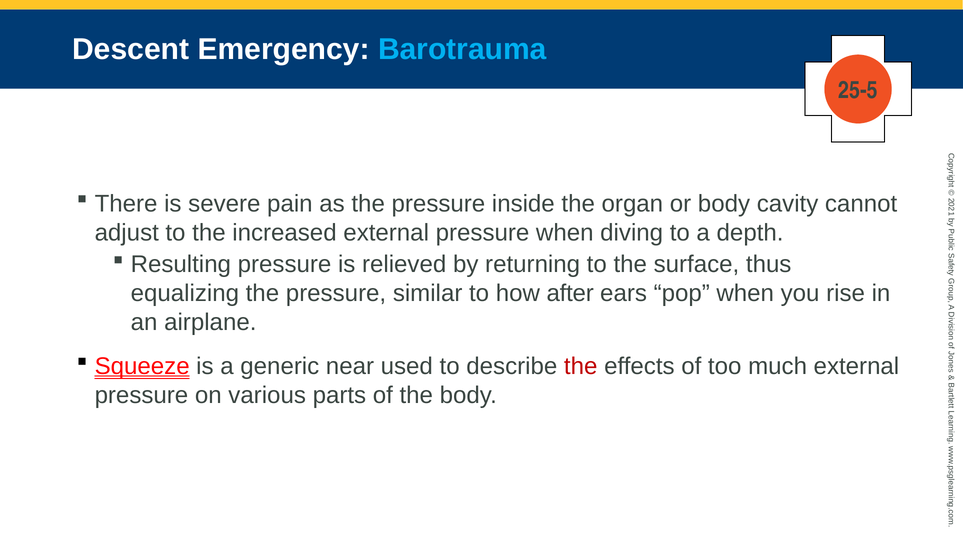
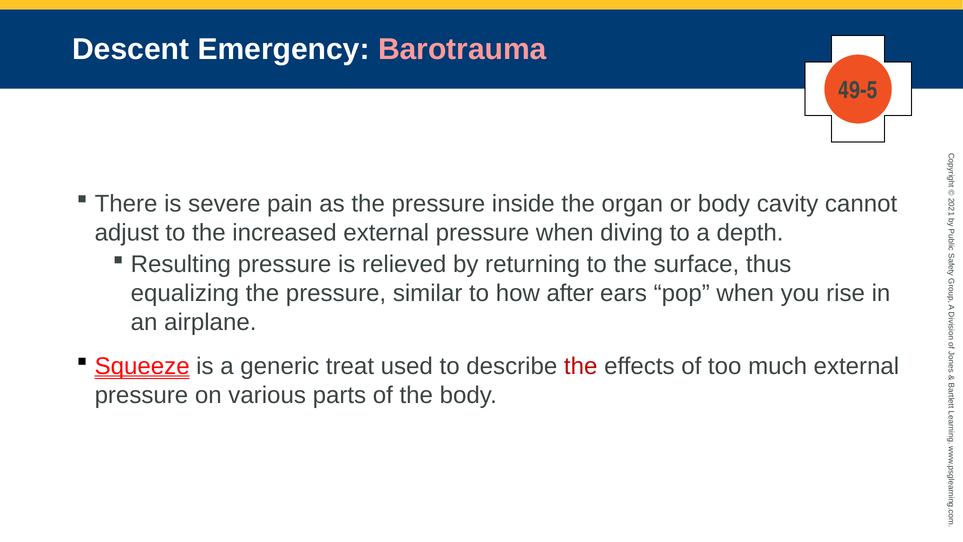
Barotrauma colour: light blue -> pink
25-5: 25-5 -> 49-5
near: near -> treat
